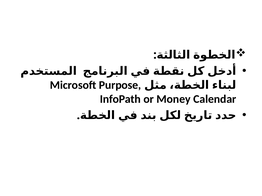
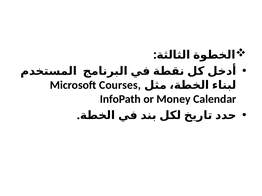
Purpose: Purpose -> Courses
